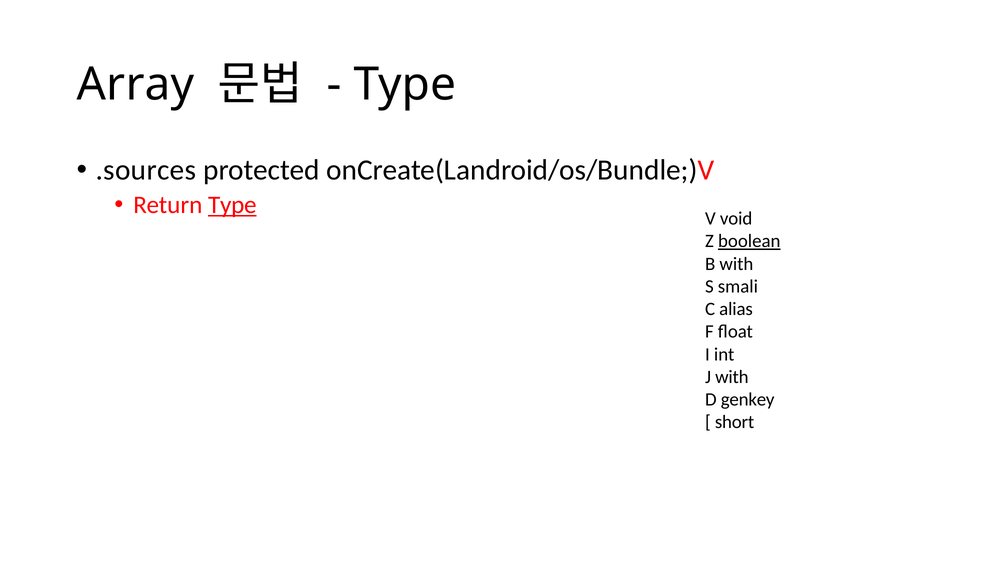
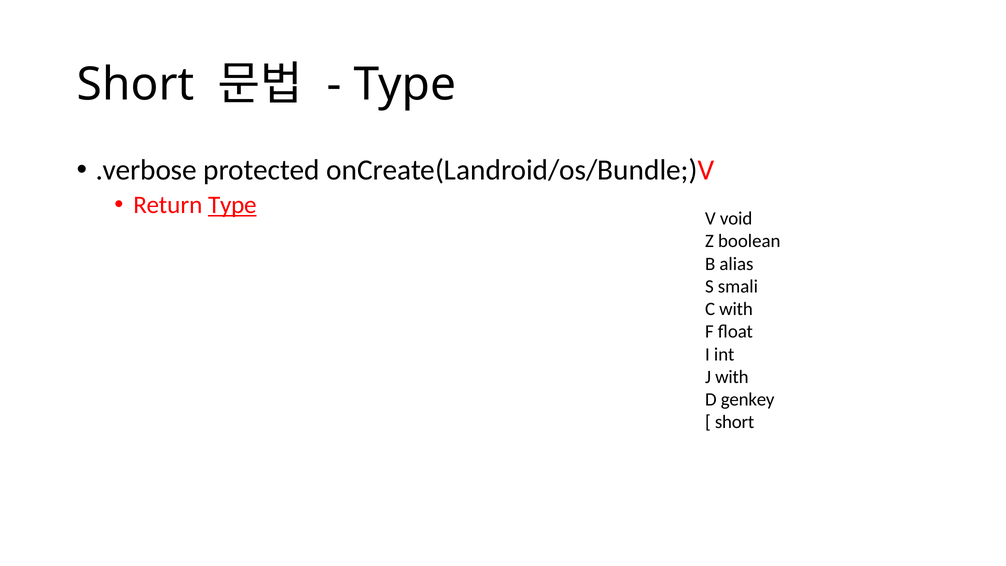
Array at (136, 85): Array -> Short
.sources: .sources -> .verbose
boolean underline: present -> none
B with: with -> alias
C alias: alias -> with
